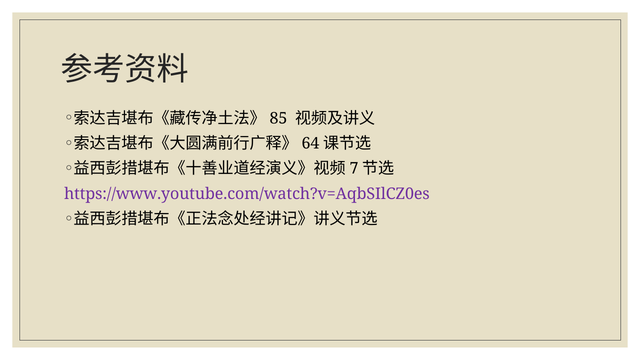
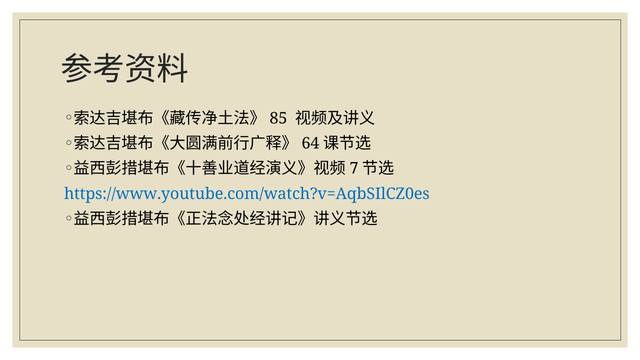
https://www.youtube.com/watch?v=AqbSIlCZ0es colour: purple -> blue
